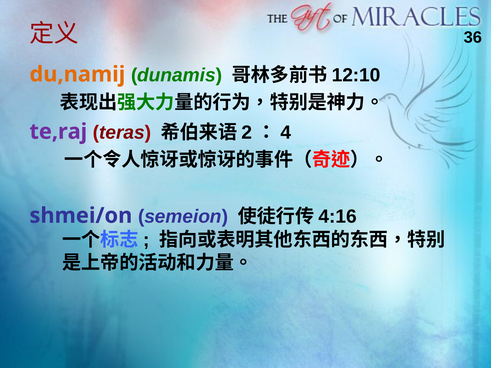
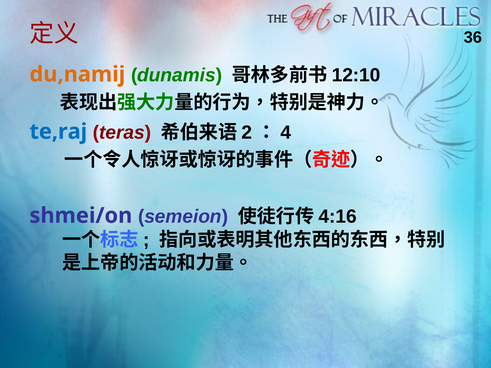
te,raj colour: purple -> blue
